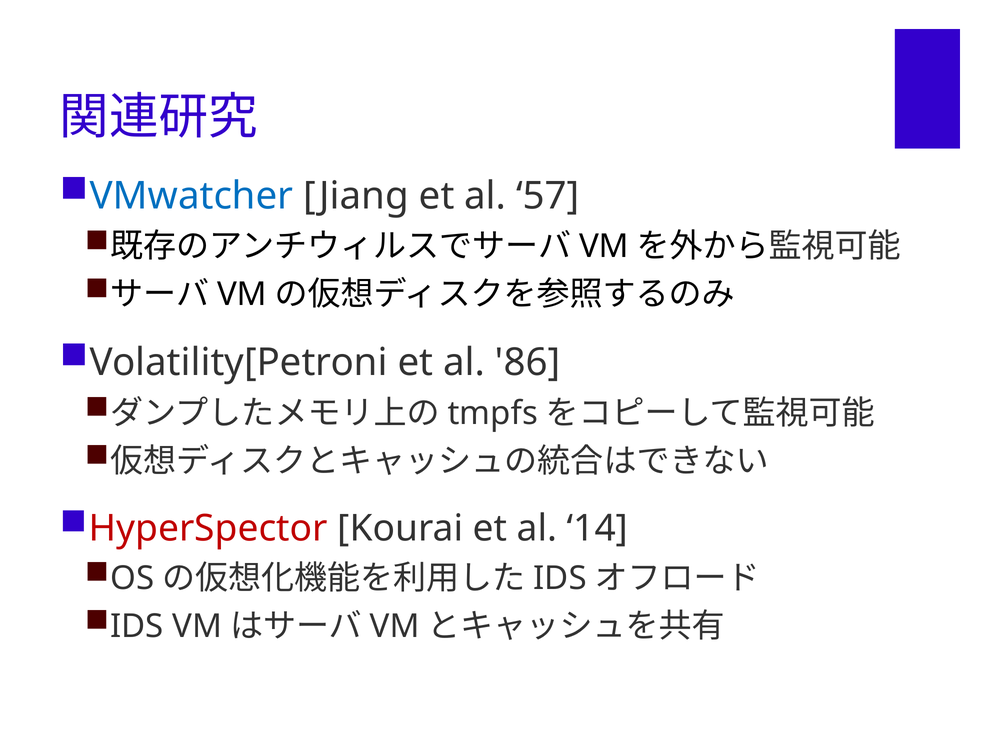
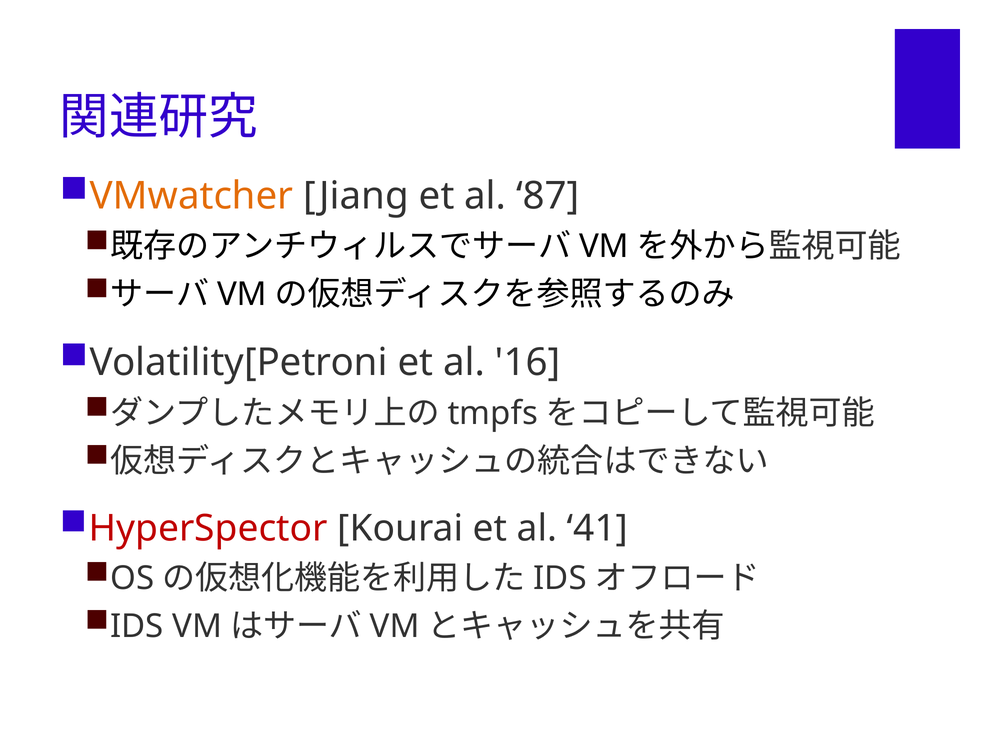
VMwatcher colour: blue -> orange
57: 57 -> 87
86: 86 -> 16
14: 14 -> 41
